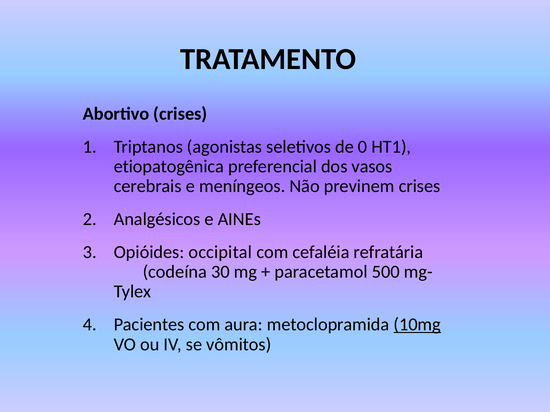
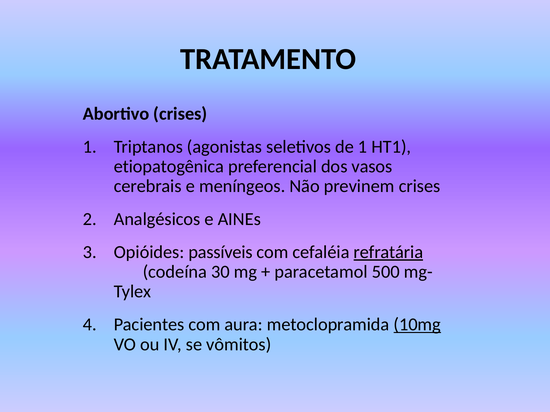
de 0: 0 -> 1
occipital: occipital -> passíveis
refratária underline: none -> present
